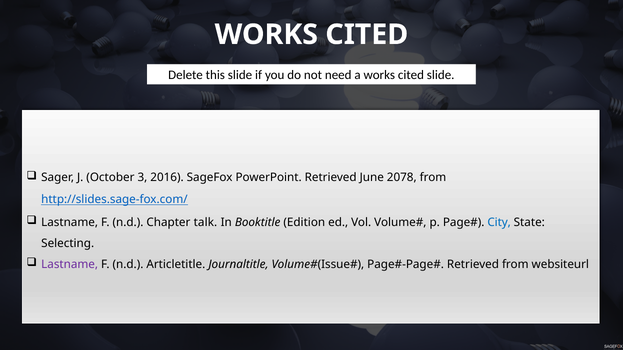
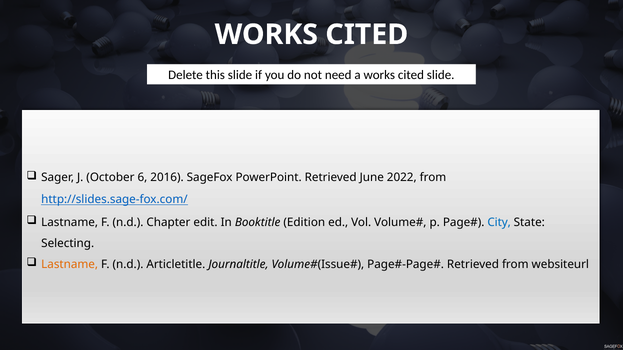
3: 3 -> 6
2078: 2078 -> 2022
talk: talk -> edit
Lastname at (70, 265) colour: purple -> orange
